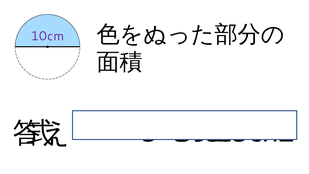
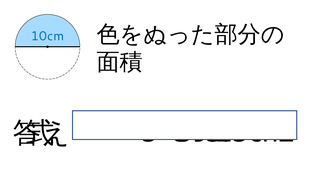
10cm colour: purple -> blue
